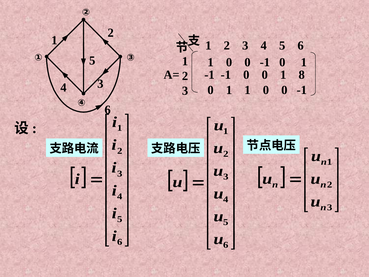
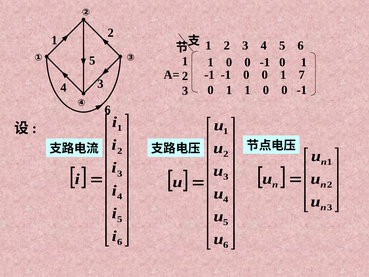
8: 8 -> 7
